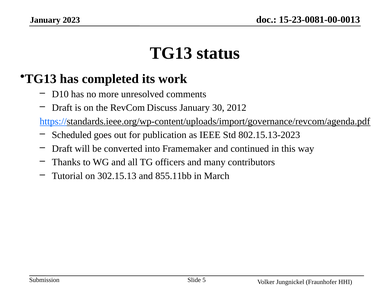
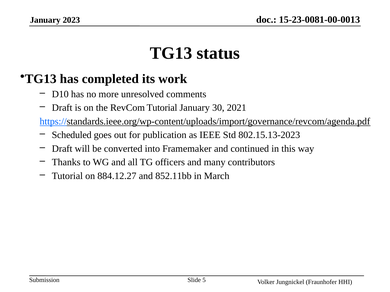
RevCom Discuss: Discuss -> Tutorial
2012: 2012 -> 2021
302.15.13: 302.15.13 -> 884.12.27
855.11bb: 855.11bb -> 852.11bb
